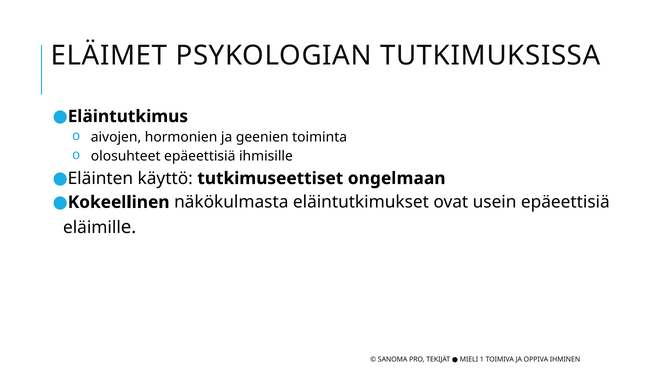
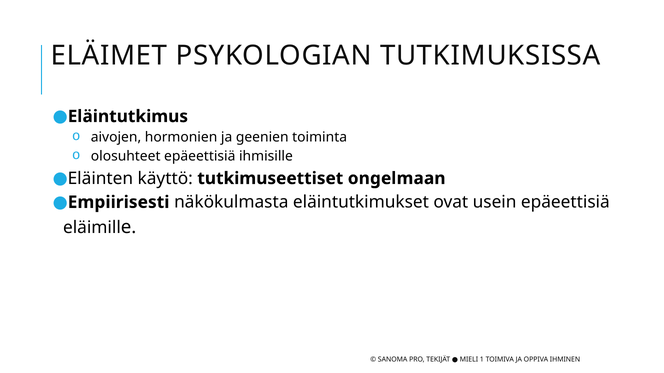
Kokeellinen: Kokeellinen -> Empiirisesti
